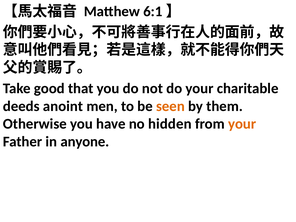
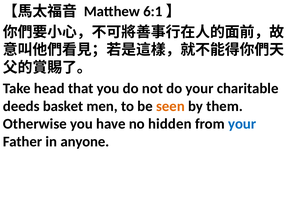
good: good -> head
anoint: anoint -> basket
your at (242, 124) colour: orange -> blue
